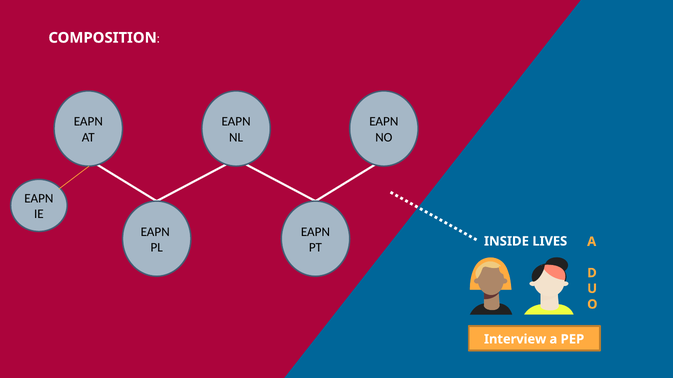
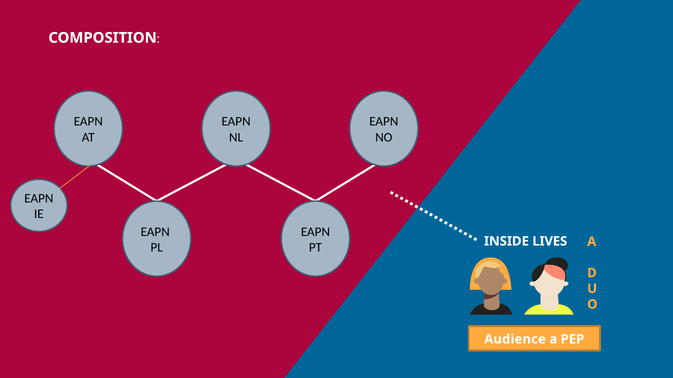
Interview: Interview -> Audience
